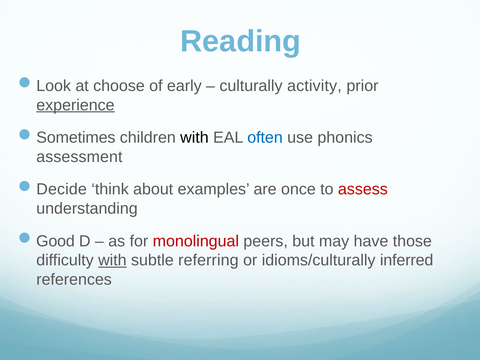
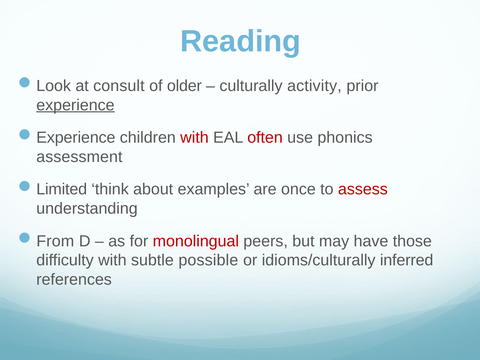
choose: choose -> consult
early: early -> older
Sometimes at (76, 138): Sometimes -> Experience
with at (194, 138) colour: black -> red
often colour: blue -> red
Decide: Decide -> Limited
Good: Good -> From
with at (112, 260) underline: present -> none
referring: referring -> possible
